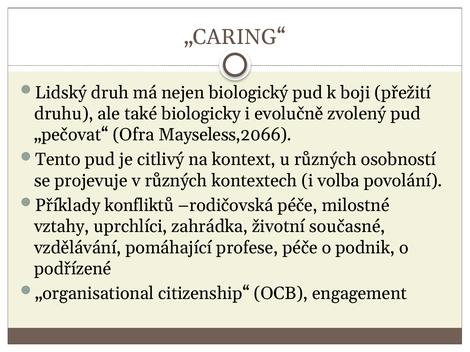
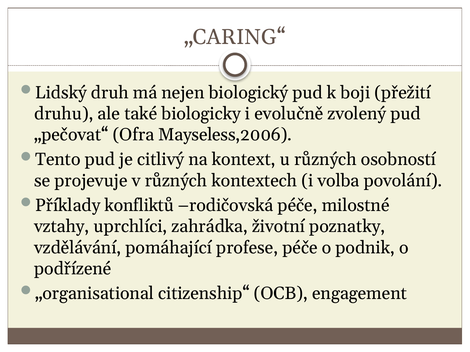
Mayseless,2066: Mayseless,2066 -> Mayseless,2006
současné: současné -> poznatky
